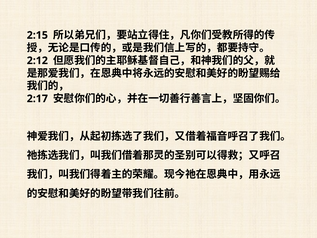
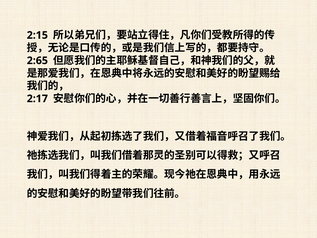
2:12: 2:12 -> 2:65
